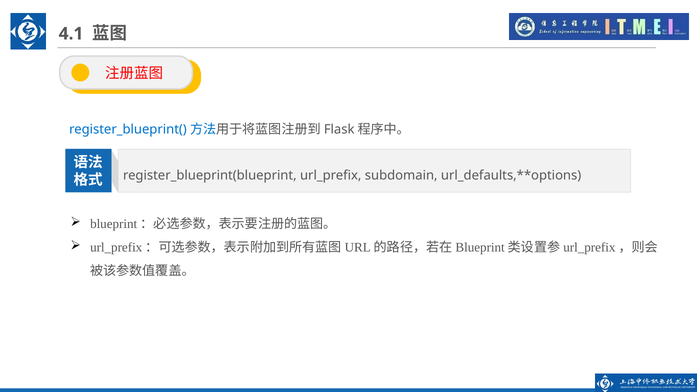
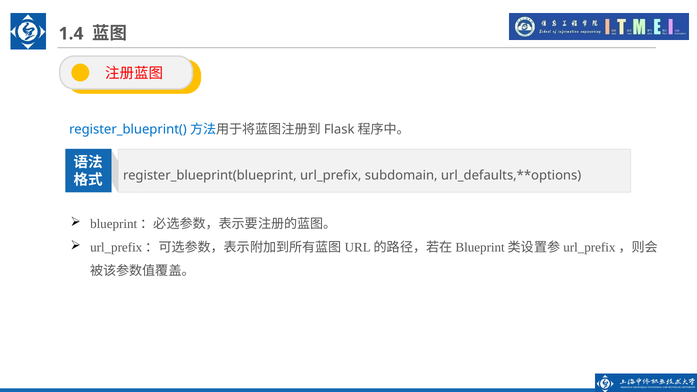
4.1: 4.1 -> 1.4
